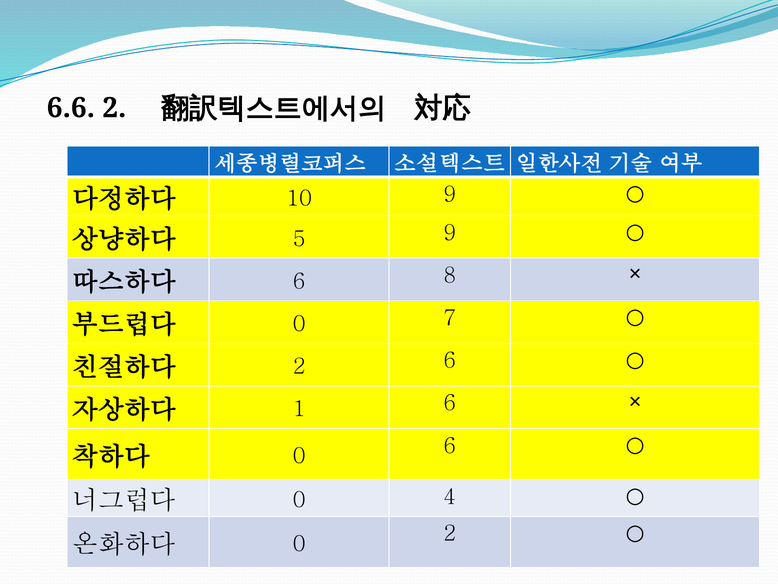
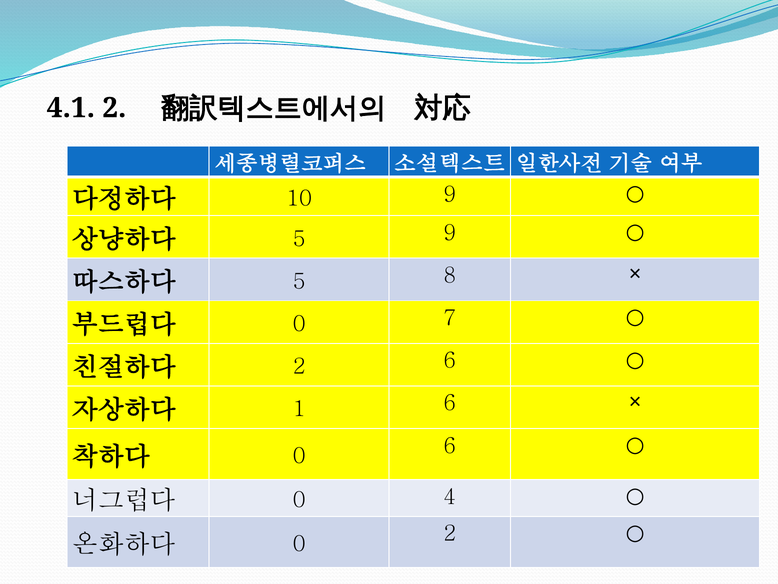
6.6: 6.6 -> 4.1
6 at (299, 281): 6 -> 5
